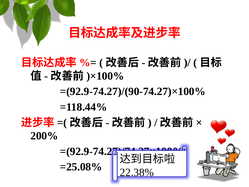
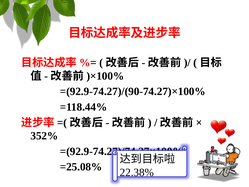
200%: 200% -> 352%
